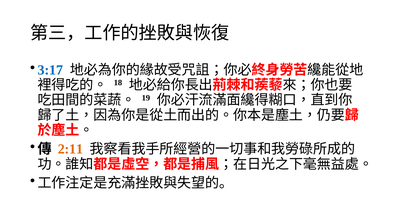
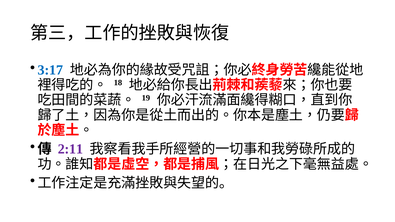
2:11 colour: orange -> purple
